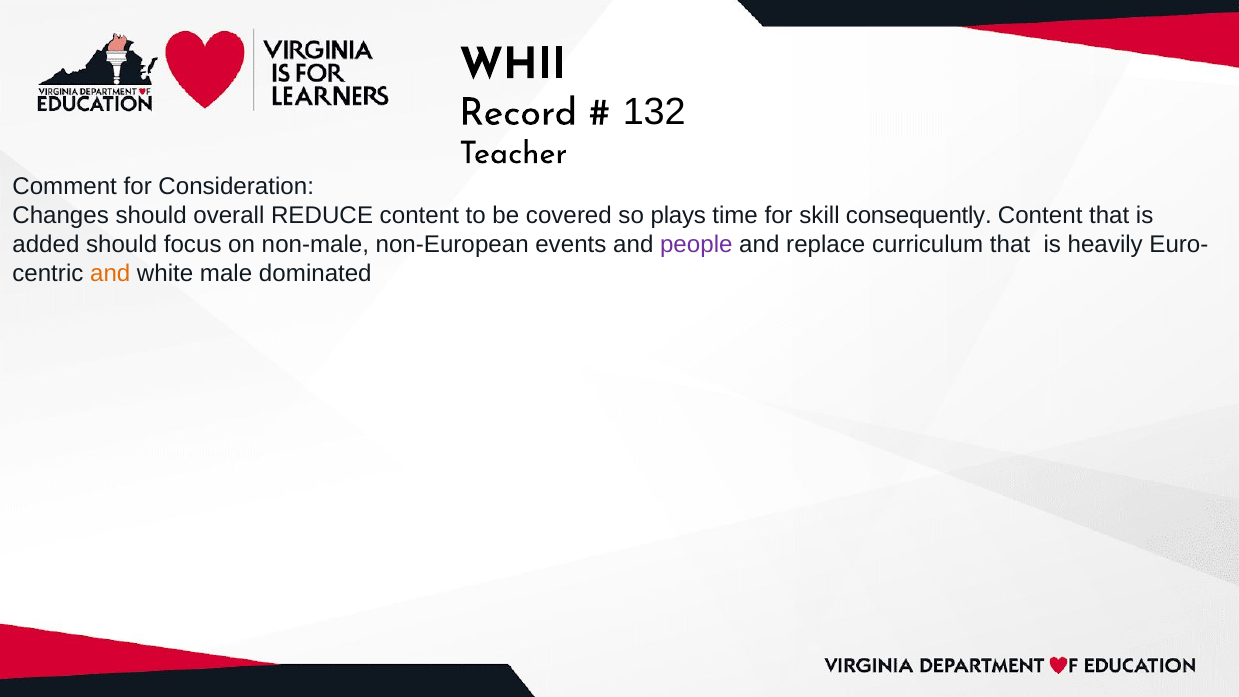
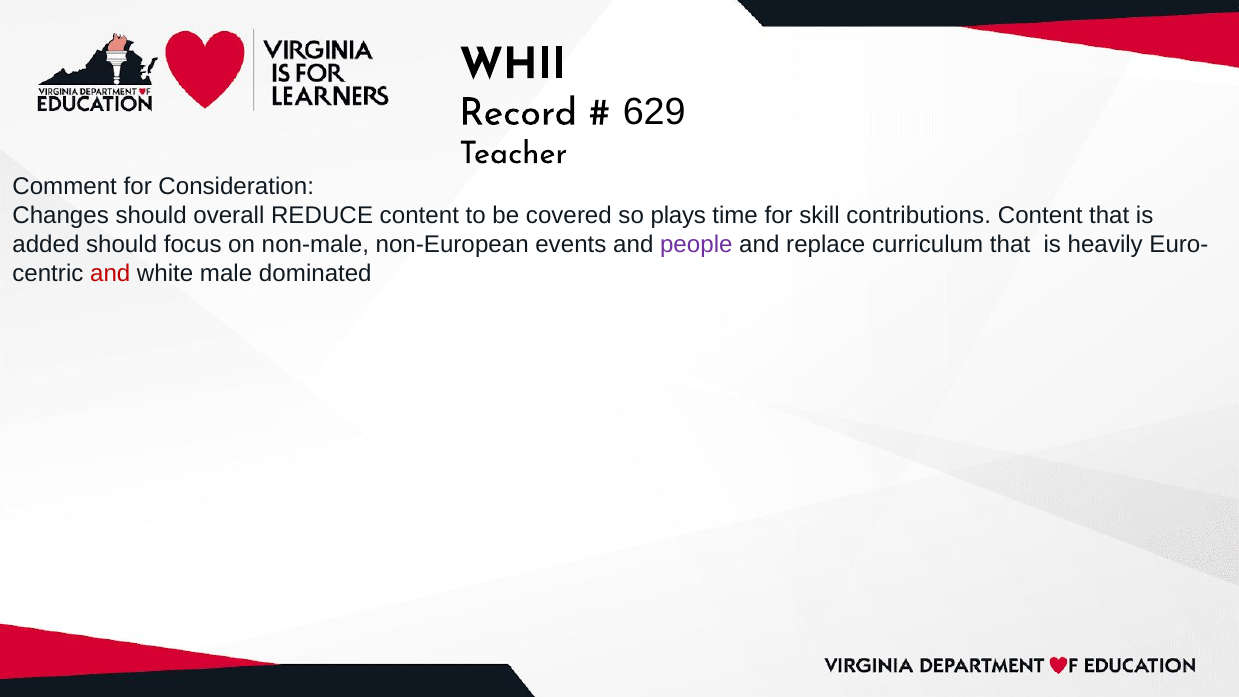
132: 132 -> 629
consequently: consequently -> contributions
and at (110, 273) colour: orange -> red
